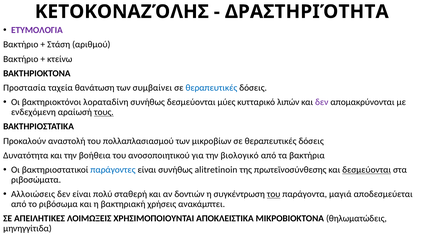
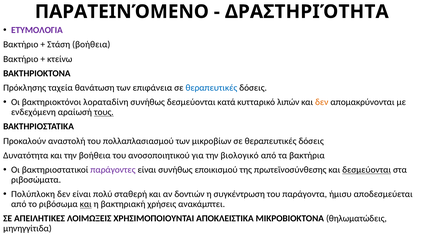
ΚΕΤΟΚΟΝΑΖΌΛΗΣ: ΚΕΤΟΚΟΝΑΖΌΛΗΣ -> ΠΑΡΑΤΕΙΝΌΜΕΝΟ
Στάση αριθμού: αριθμού -> βοήθεια
Προστασία: Προστασία -> Πρόκλησης
συμβαίνει: συμβαίνει -> επιφάνεια
μύες: μύες -> κατά
δεν at (322, 102) colour: purple -> orange
παράγοντες colour: blue -> purple
alitretinoin: alitretinoin -> εποικισμού
Αλλοιώσεις: Αλλοιώσεις -> Πολύπλοκη
του at (274, 195) underline: present -> none
μαγιά: μαγιά -> ήμισυ
και at (86, 205) underline: none -> present
